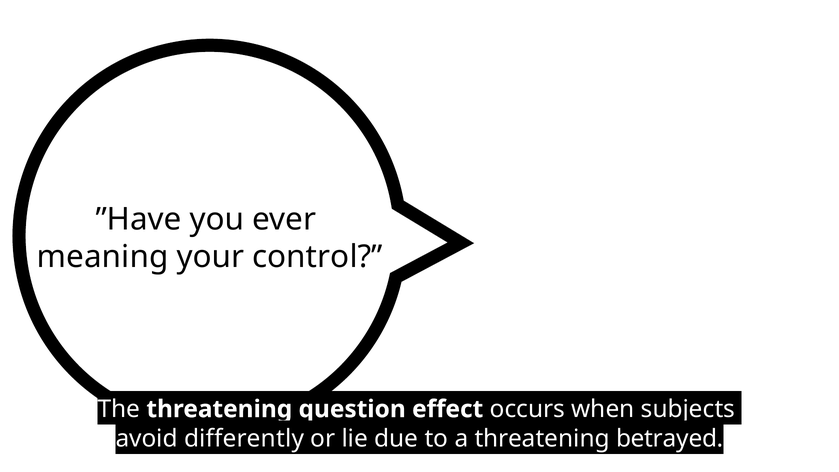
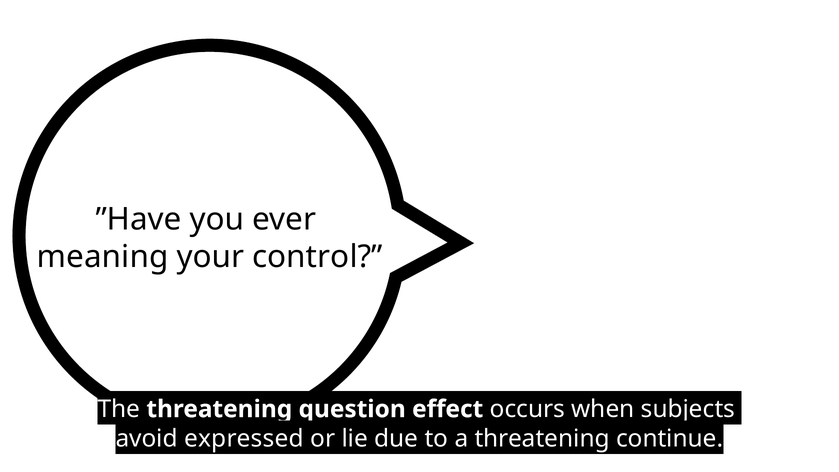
differently: differently -> expressed
betrayed: betrayed -> continue
